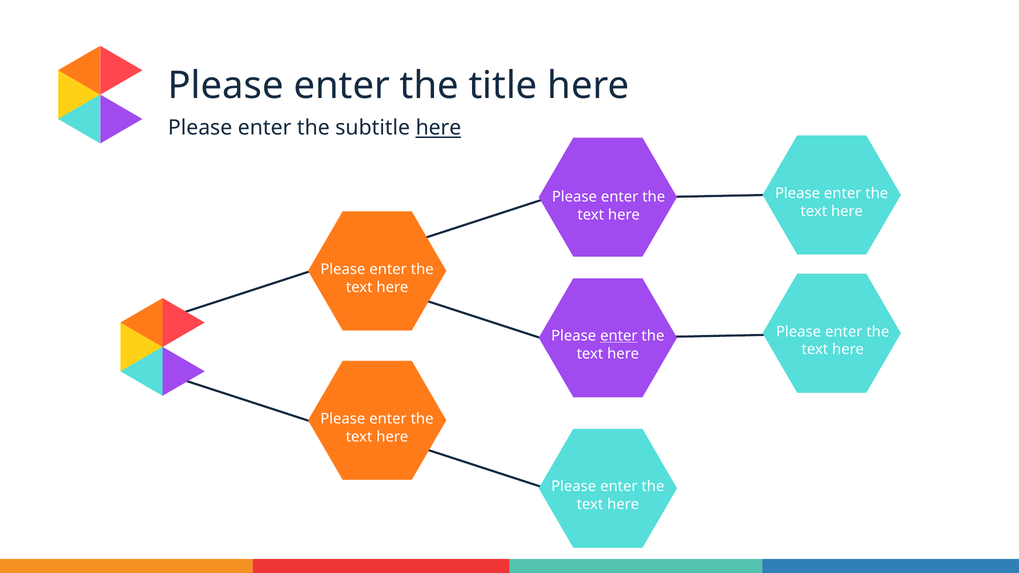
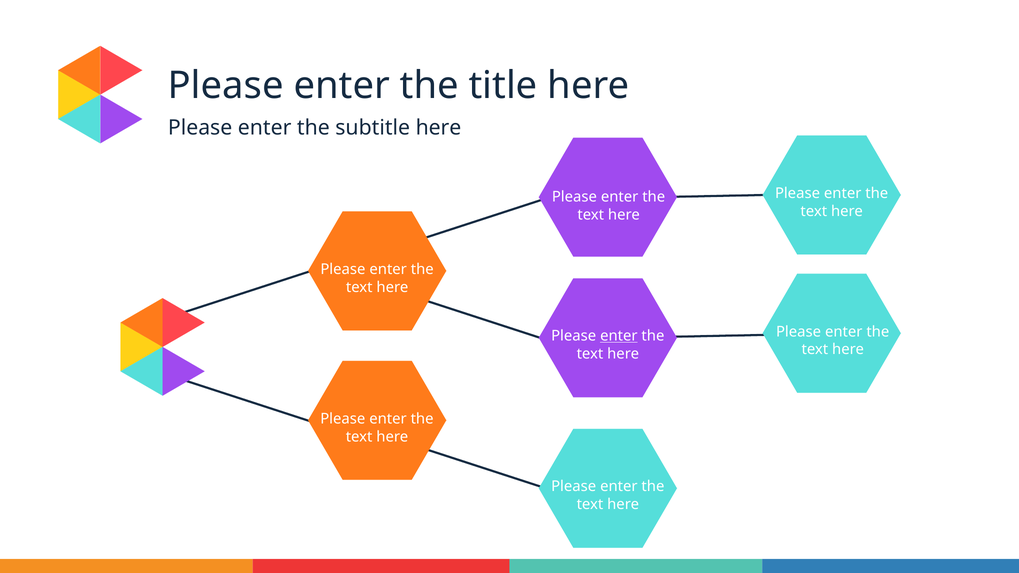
here at (438, 128) underline: present -> none
